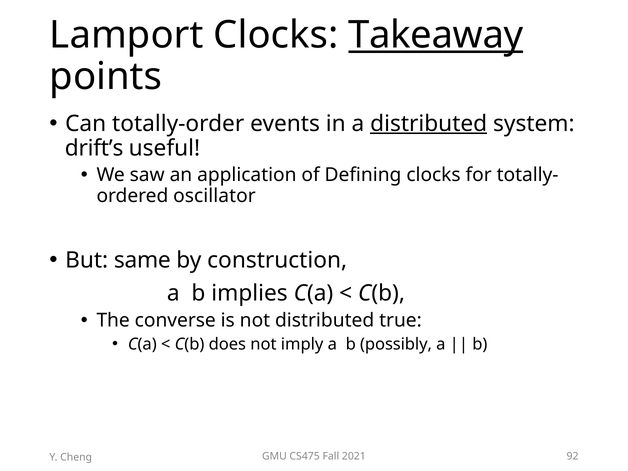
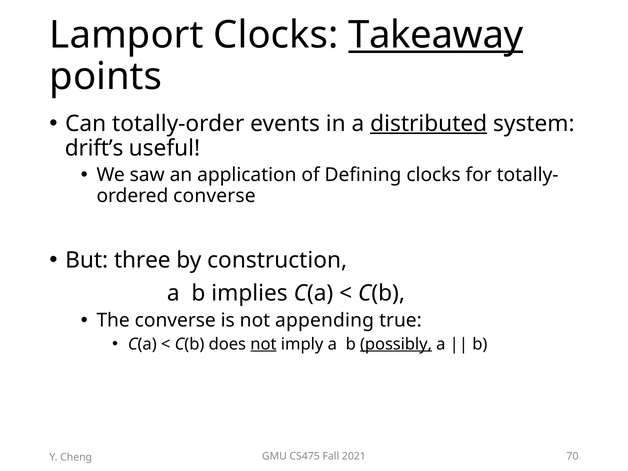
oscillator at (214, 196): oscillator -> converse
same: same -> three
not distributed: distributed -> appending
not at (263, 344) underline: none -> present
possibly underline: none -> present
92: 92 -> 70
